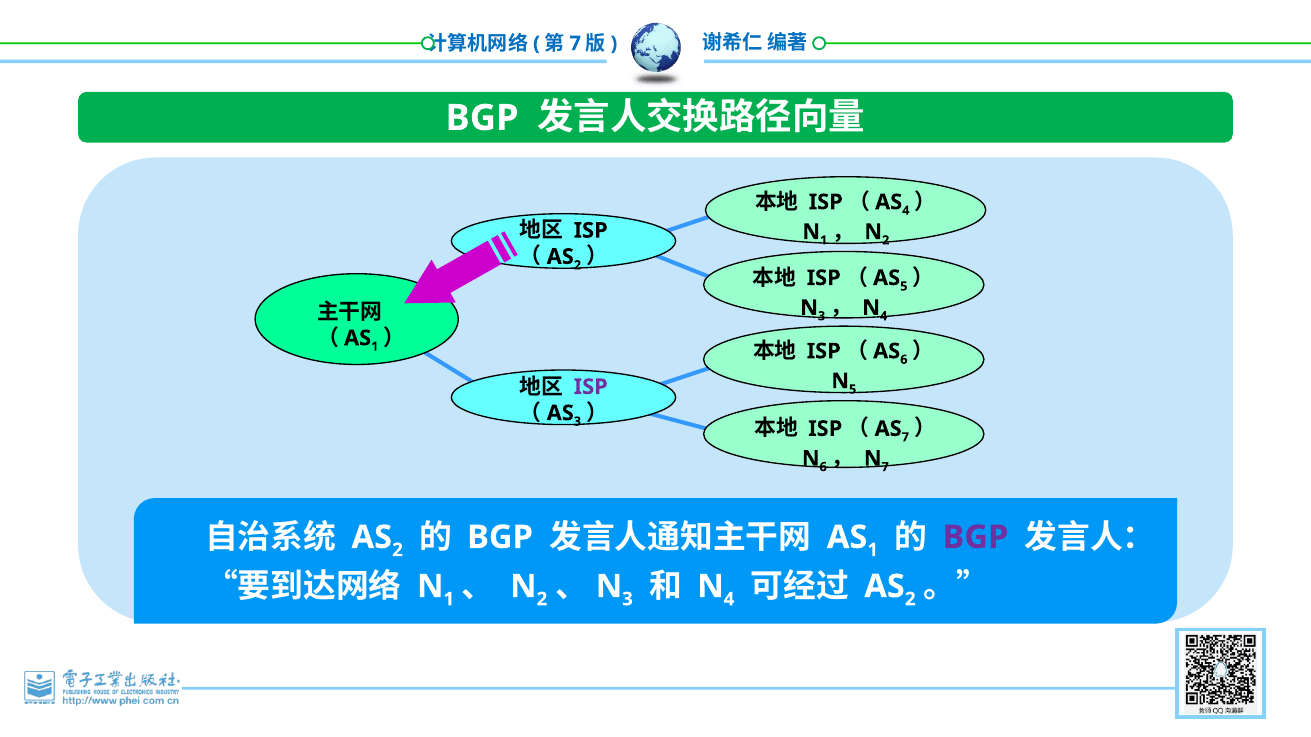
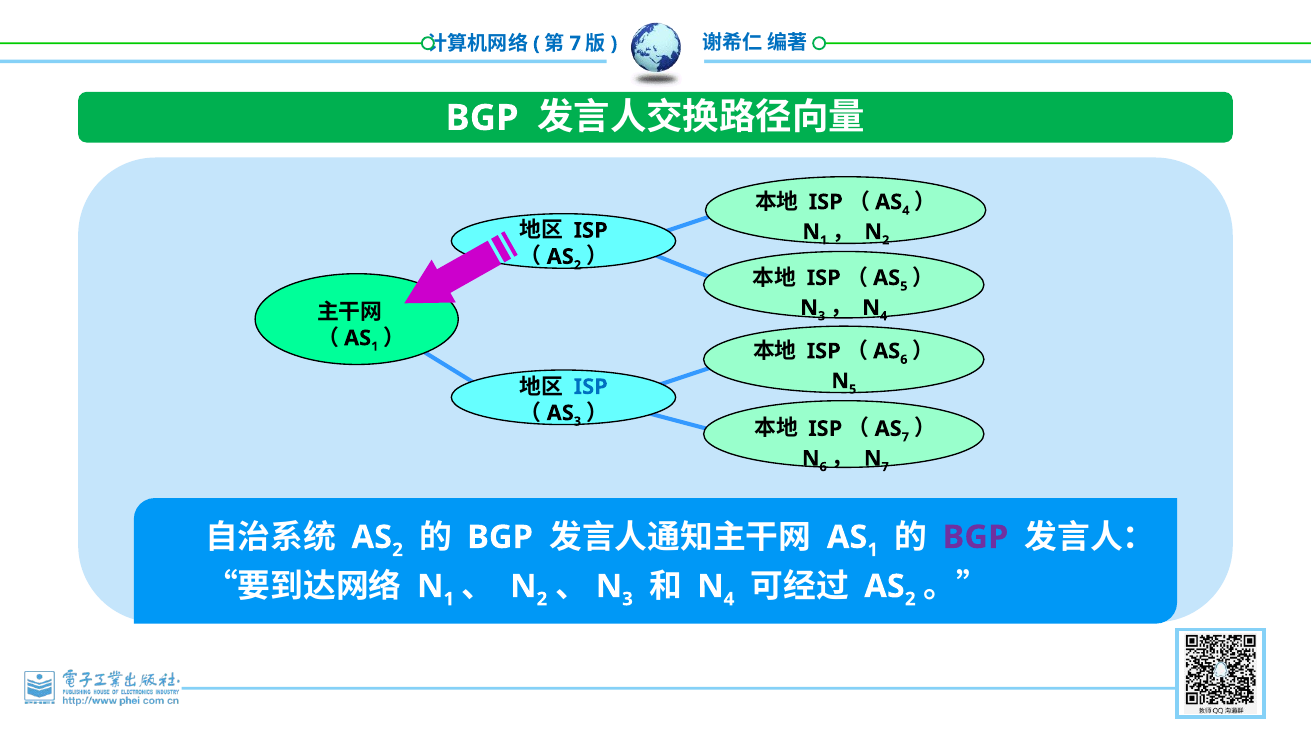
ISP at (591, 387) colour: purple -> blue
